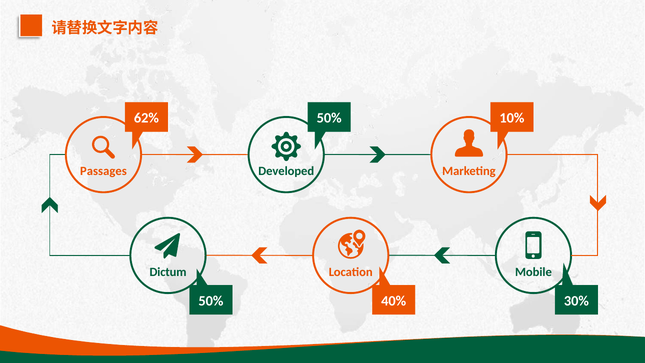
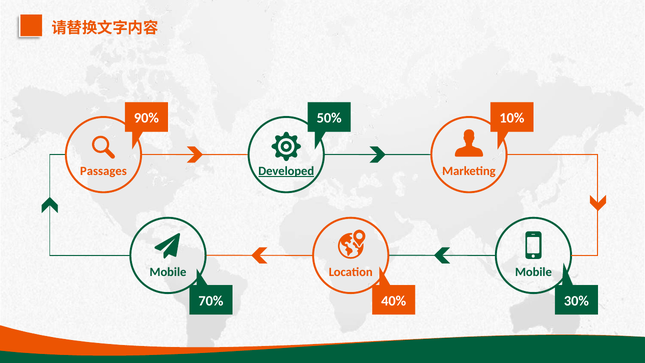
62%: 62% -> 90%
Developed underline: none -> present
Dictum at (168, 272): Dictum -> Mobile
50% at (211, 301): 50% -> 70%
